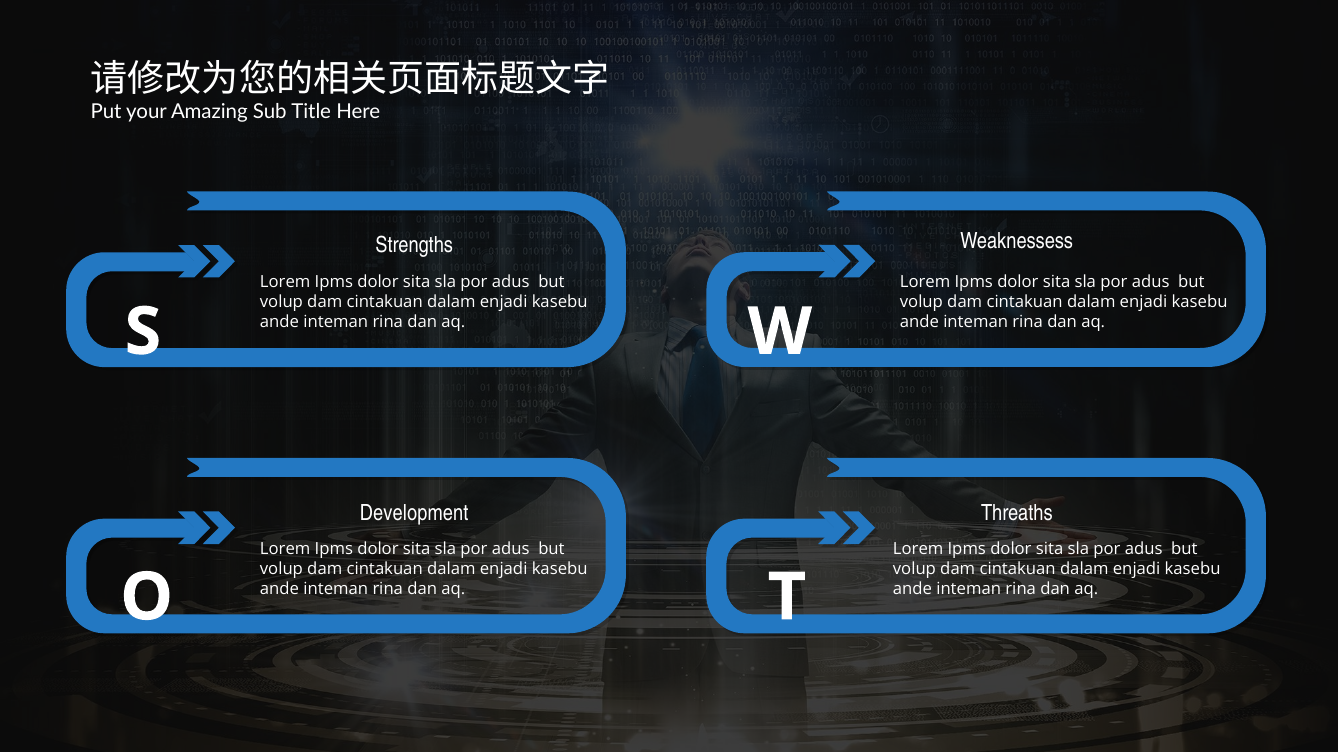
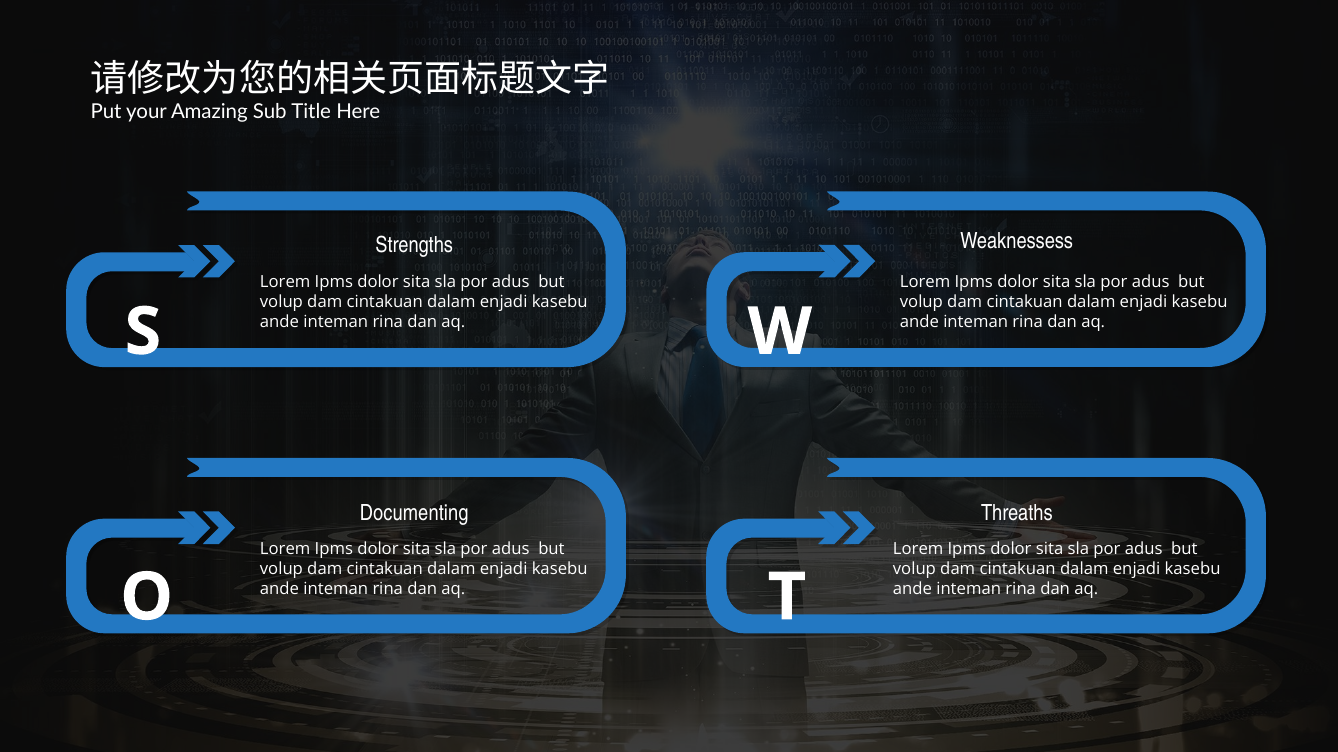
Development: Development -> Documenting
